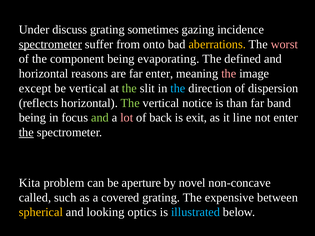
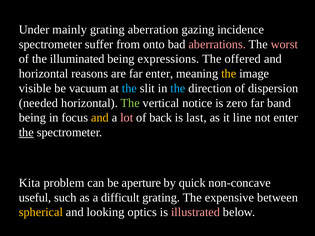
discuss: discuss -> mainly
sometimes: sometimes -> aberration
spectrometer at (50, 44) underline: present -> none
aberrations colour: yellow -> pink
component: component -> illuminated
evaporating: evaporating -> expressions
defined: defined -> offered
the at (229, 74) colour: pink -> yellow
except: except -> visible
be vertical: vertical -> vacuum
the at (129, 88) colour: light green -> light blue
reflects: reflects -> needed
than: than -> zero
and at (100, 118) colour: light green -> yellow
exit: exit -> last
novel: novel -> quick
called: called -> useful
covered: covered -> difficult
illustrated colour: light blue -> pink
